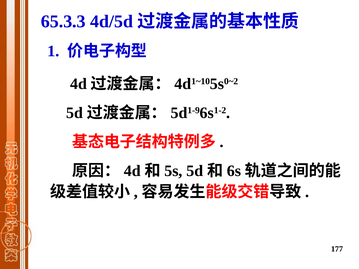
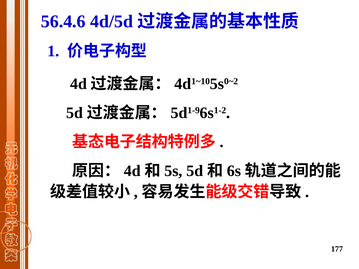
65.3.3: 65.3.3 -> 56.4.6
